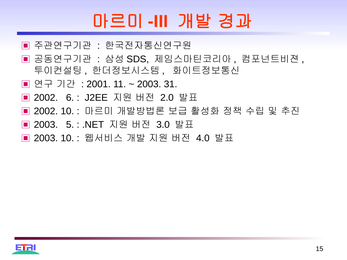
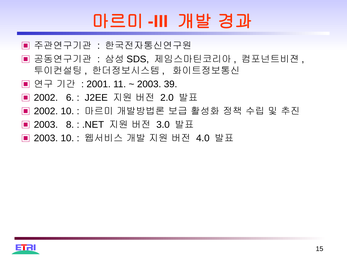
31: 31 -> 39
5: 5 -> 8
